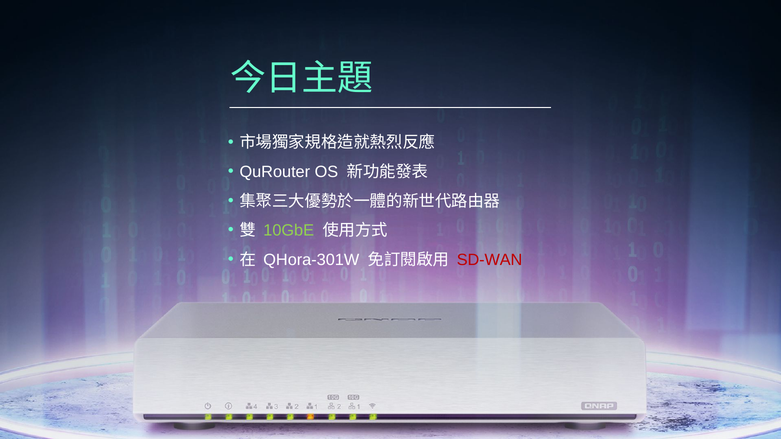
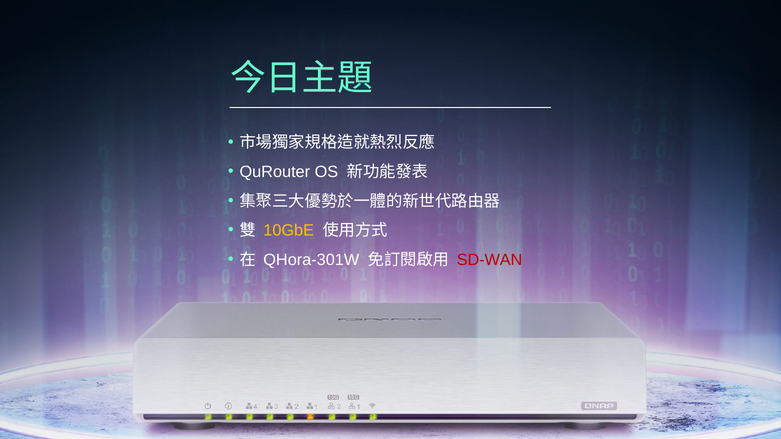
10GbE colour: light green -> yellow
